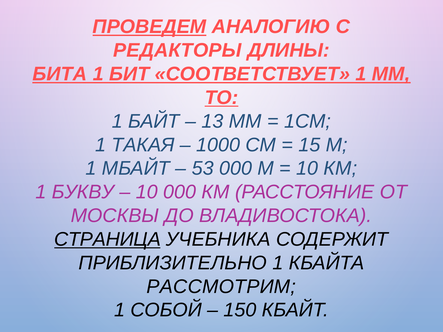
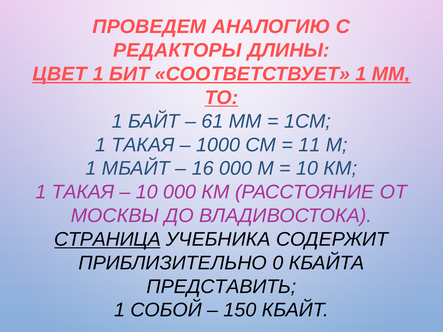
ПРОВЕДЕМ underline: present -> none
БИТА: БИТА -> ЦВЕТ
13: 13 -> 61
15: 15 -> 11
53: 53 -> 16
БУКВУ at (83, 192): БУКВУ -> ТАКАЯ
ПРИБЛИЗИТЕЛЬНО 1: 1 -> 0
РАССМОТРИМ: РАССМОТРИМ -> ПРЕДСТАВИТЬ
